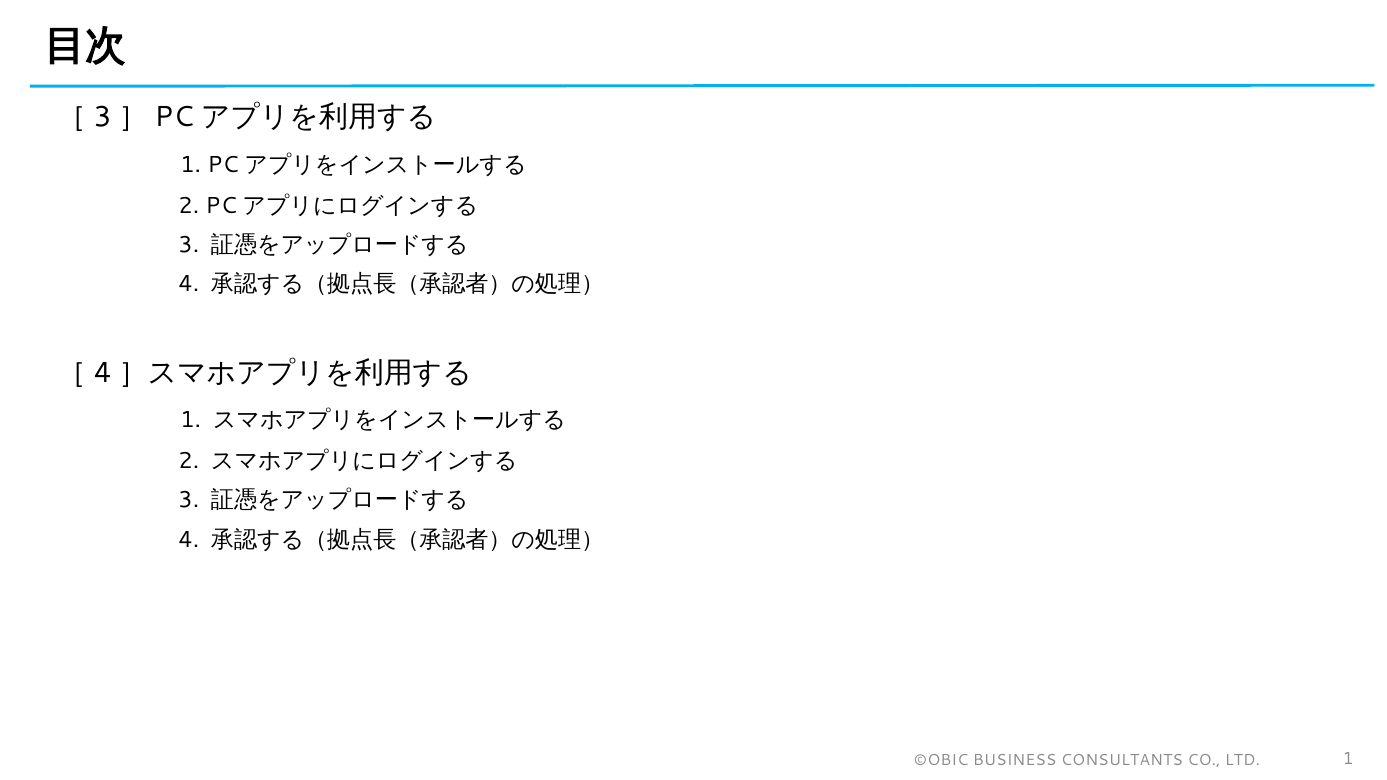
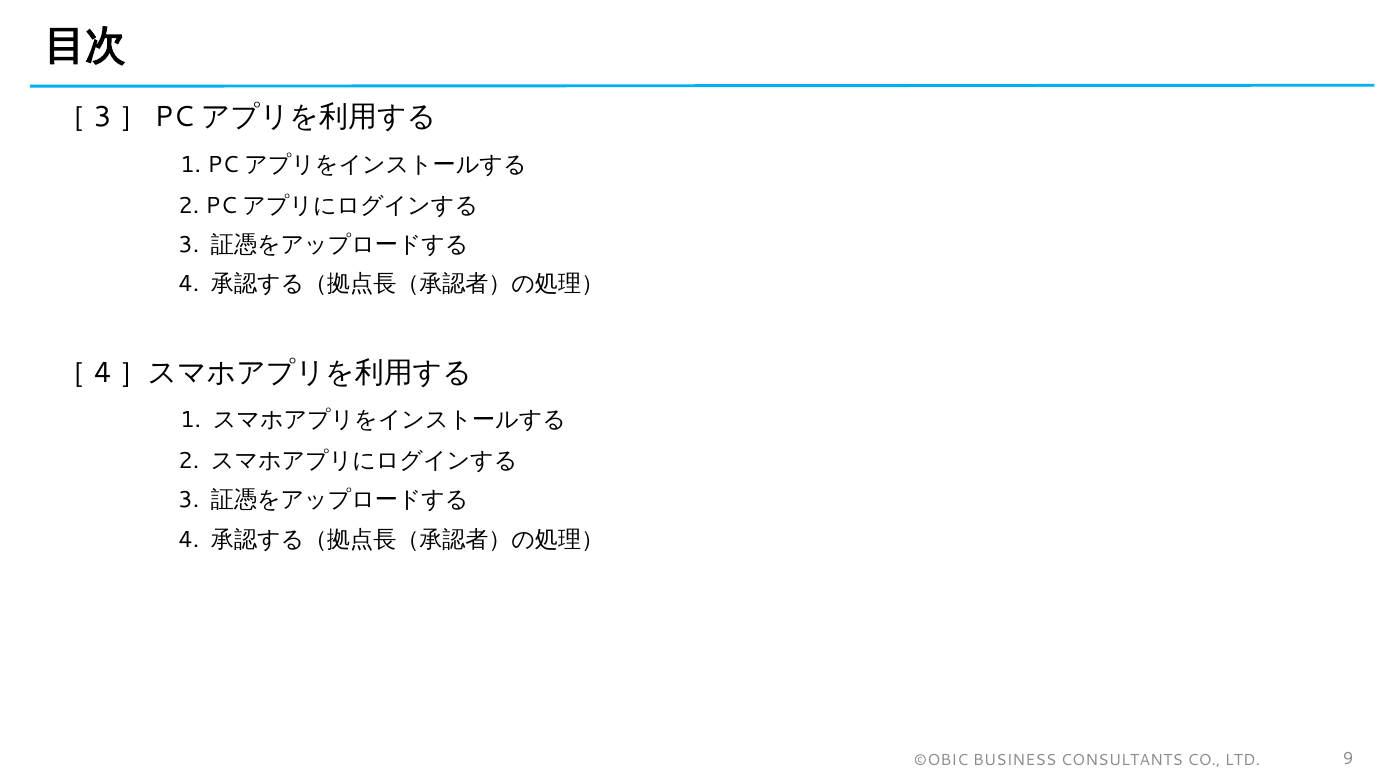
LTD 1: 1 -> 9
